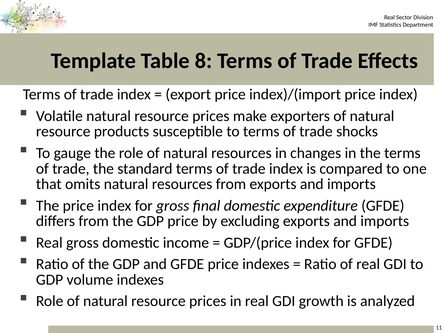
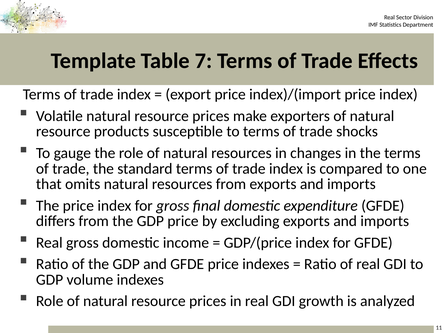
8: 8 -> 7
